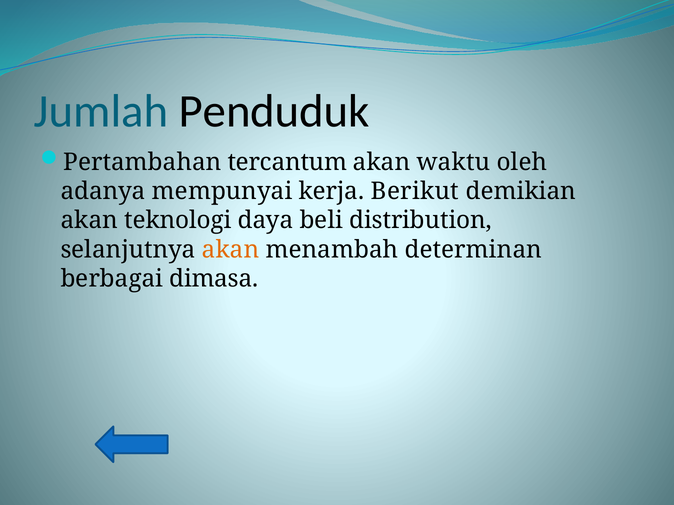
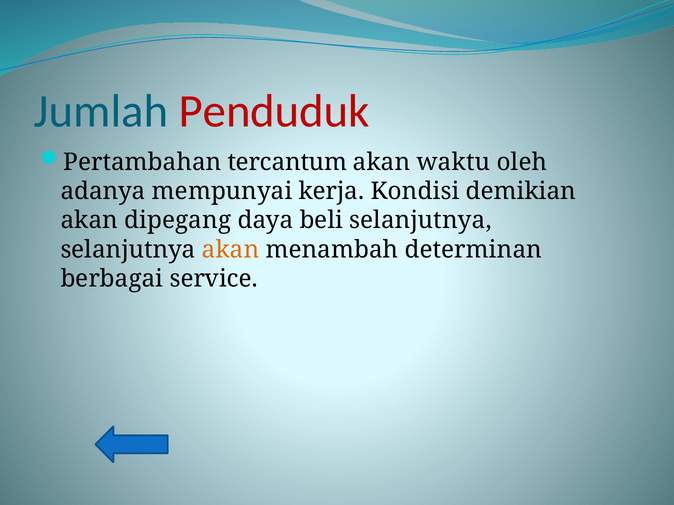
Penduduk colour: black -> red
Berikut: Berikut -> Kondisi
teknologi: teknologi -> dipegang
beli distribution: distribution -> selanjutnya
dimasa: dimasa -> service
